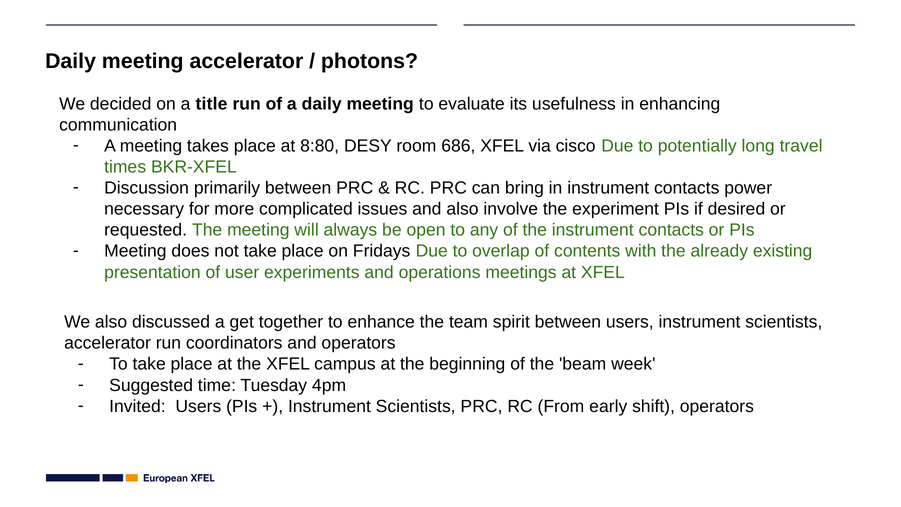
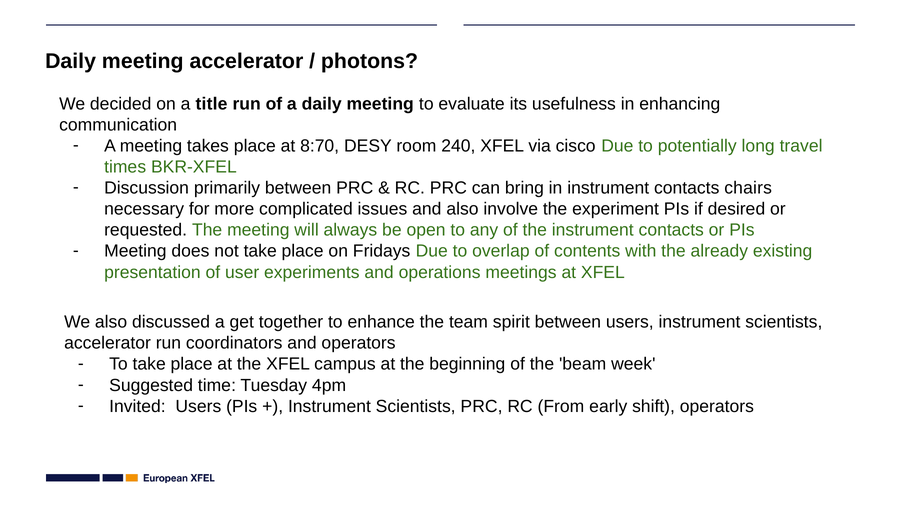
8:80: 8:80 -> 8:70
686: 686 -> 240
power: power -> chairs
